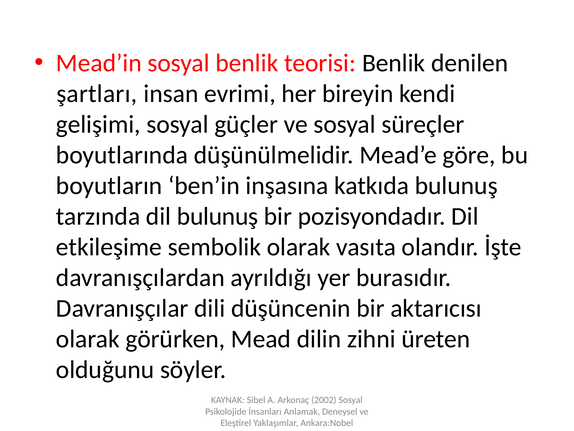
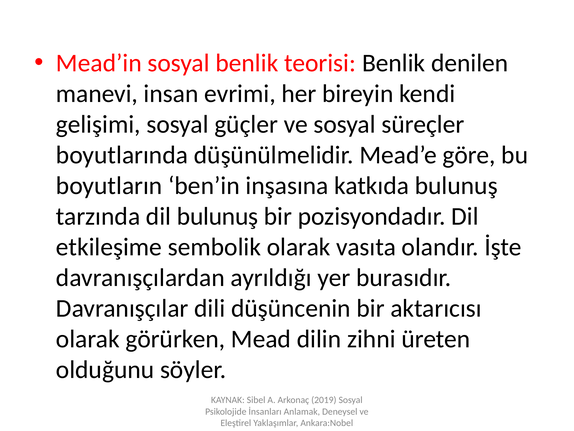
şartları: şartları -> manevi
2002: 2002 -> 2019
